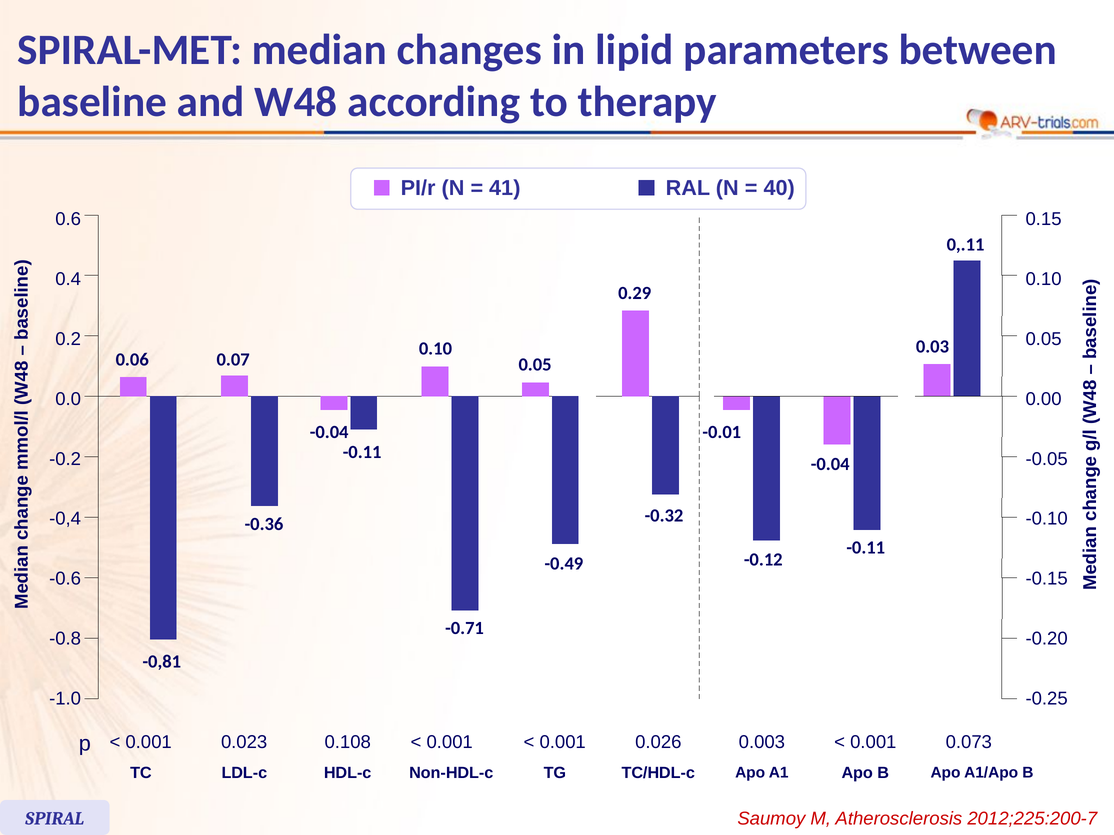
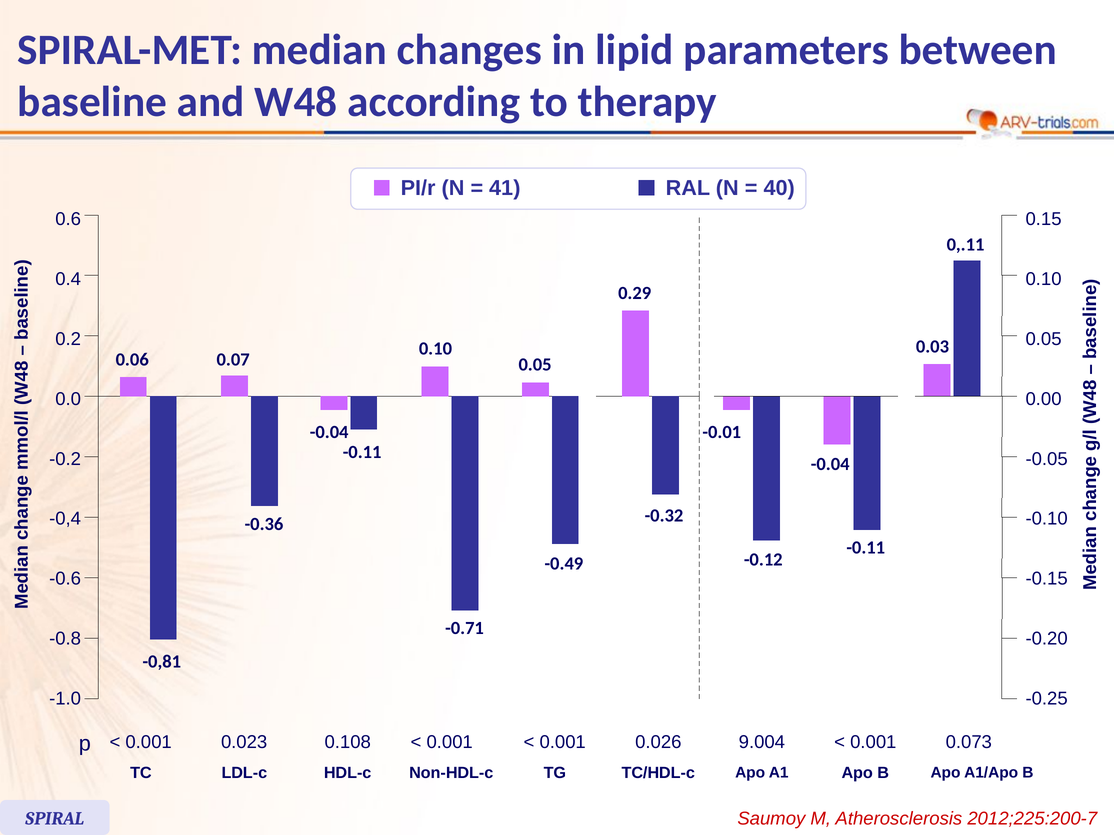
0.003: 0.003 -> 9.004
